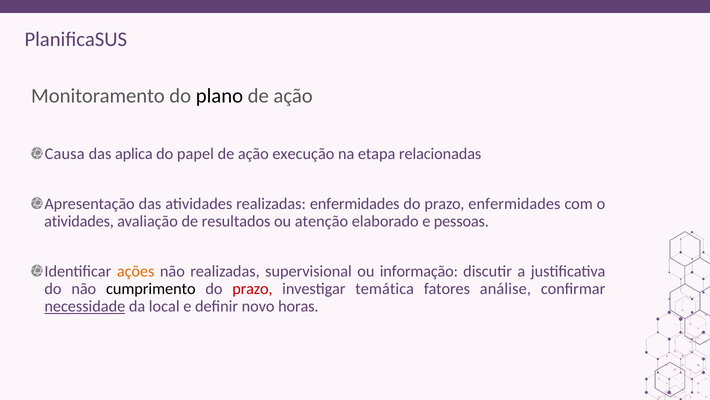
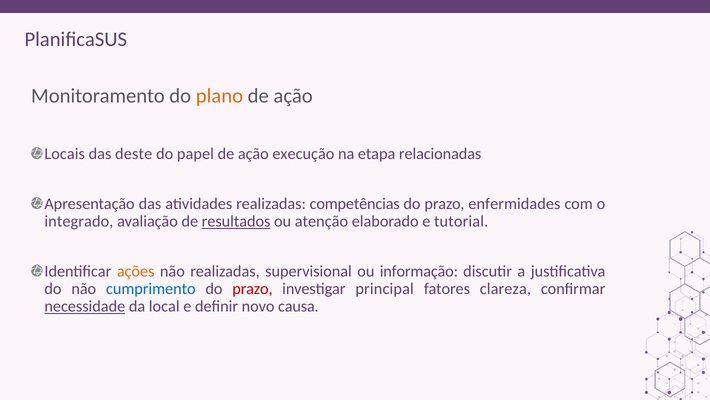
plano colour: black -> orange
Causa: Causa -> Locais
aplica: aplica -> deste
realizadas enfermidades: enfermidades -> competências
atividades at (79, 221): atividades -> integrado
resultados underline: none -> present
pessoas: pessoas -> tutorial
cumprimento colour: black -> blue
temática: temática -> principal
análise: análise -> clareza
horas: horas -> causa
